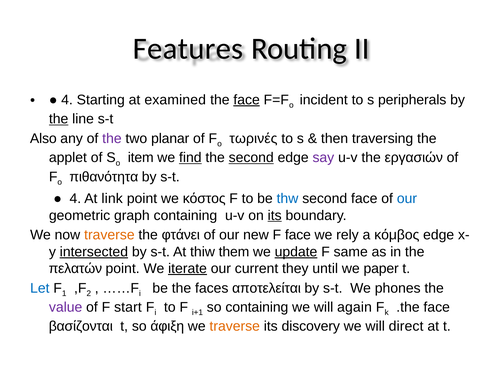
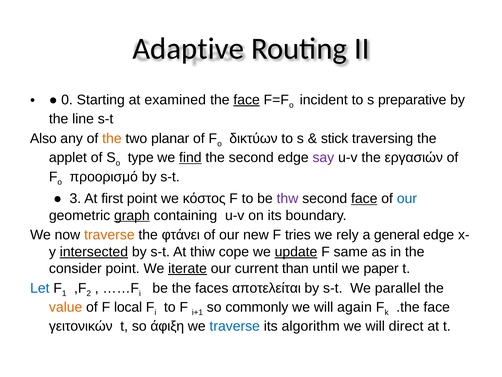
Features: Features -> Adaptive
4 at (67, 100): 4 -> 0
peripherals: peripherals -> preparative
the at (59, 119) underline: present -> none
the at (112, 138) colour: purple -> orange
τωρινές: τωρινές -> δικτύων
then: then -> stick
item: item -> type
second at (251, 157) underline: present -> none
πιθανότητα: πιθανότητα -> προορισμό
4 at (75, 198): 4 -> 3
link: link -> first
thw colour: blue -> purple
face at (364, 198) underline: none -> present
graph underline: none -> present
its at (275, 215) underline: present -> none
F face: face -> tries
κόμβος: κόμβος -> general
them: them -> cope
πελατών: πελατών -> consider
they: they -> than
phones: phones -> parallel
value colour: purple -> orange
start: start -> local
so containing: containing -> commonly
βασίζονται: βασίζονται -> γειτονικών
traverse at (235, 326) colour: orange -> blue
discovery: discovery -> algorithm
